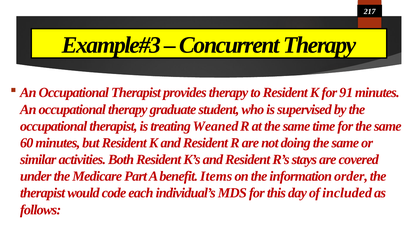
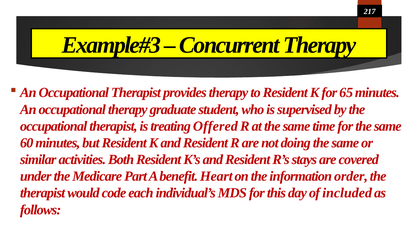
91: 91 -> 65
Weaned: Weaned -> Offered
Items: Items -> Heart
